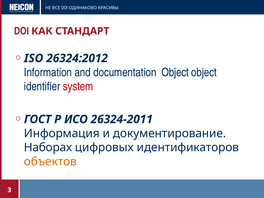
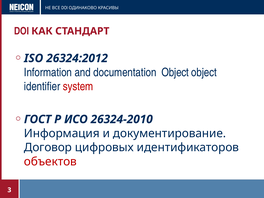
26324-2011: 26324-2011 -> 26324-2010
Наборах: Наборах -> Договор
объектов colour: orange -> red
